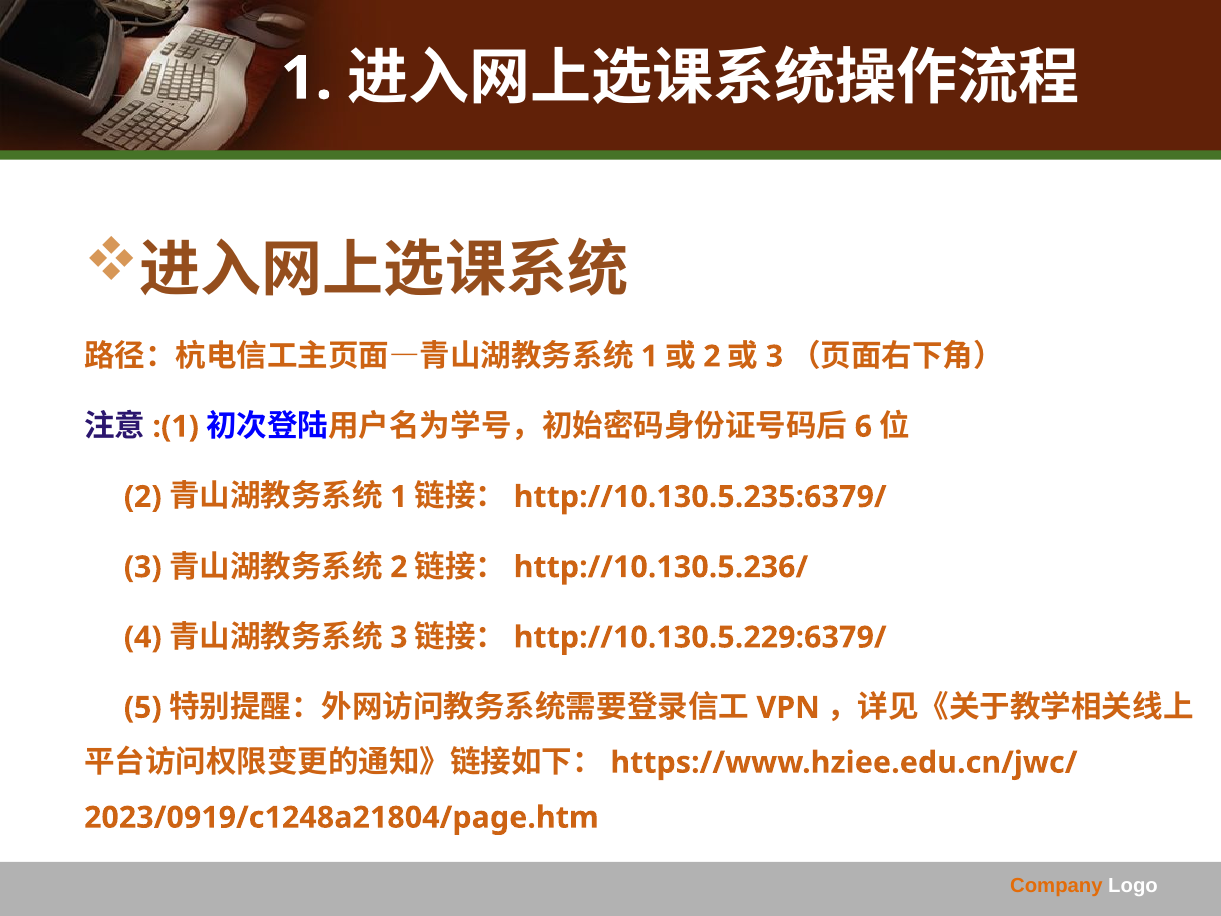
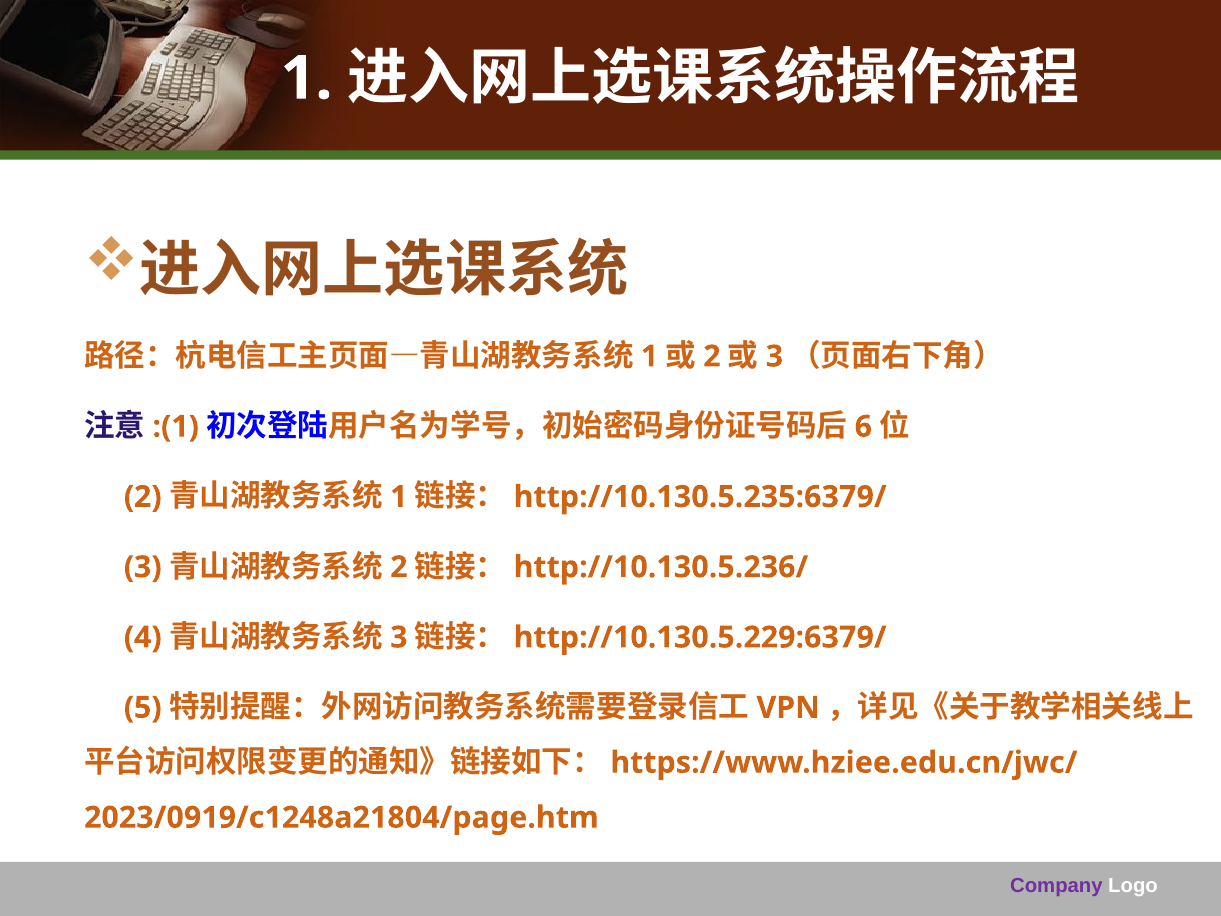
Company colour: orange -> purple
